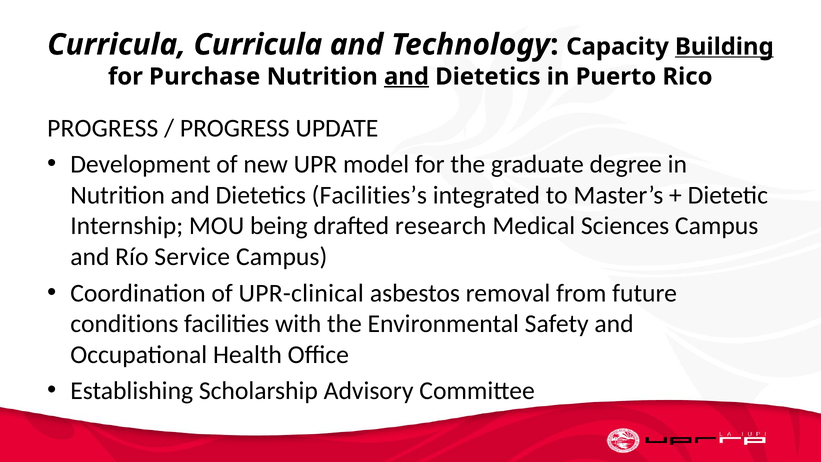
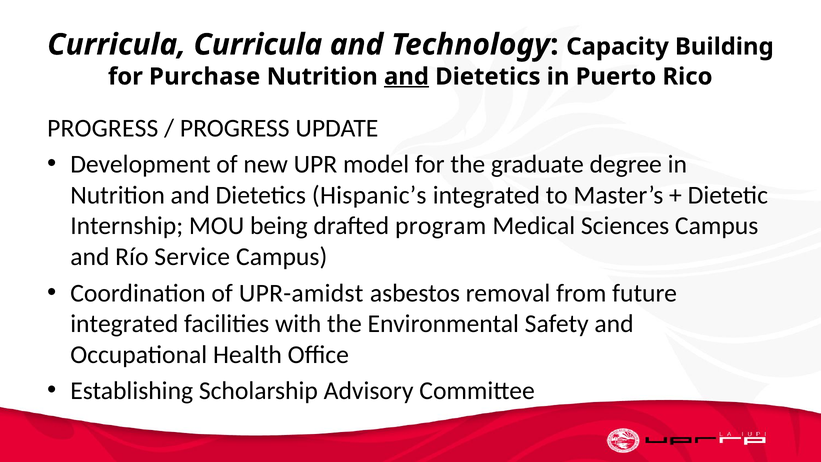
Building underline: present -> none
Facilities’s: Facilities’s -> Hispanic’s
research: research -> program
UPR-clinical: UPR-clinical -> UPR-amidst
conditions at (124, 324): conditions -> integrated
